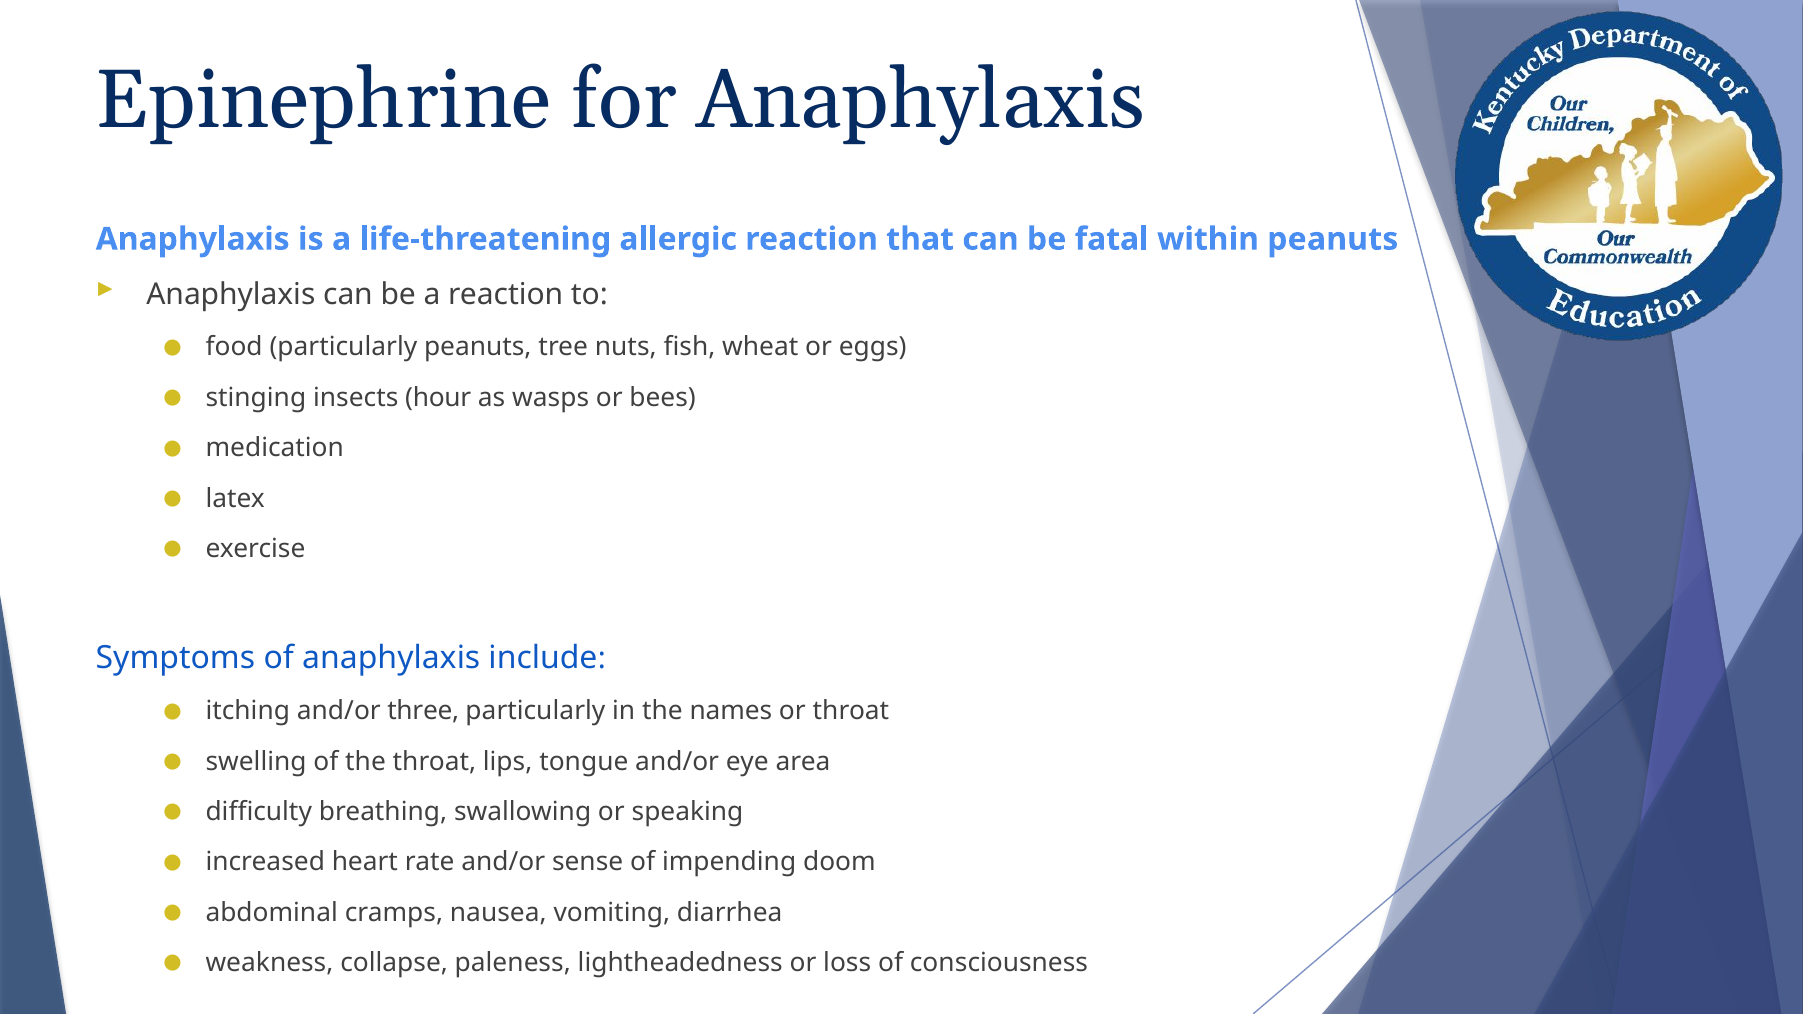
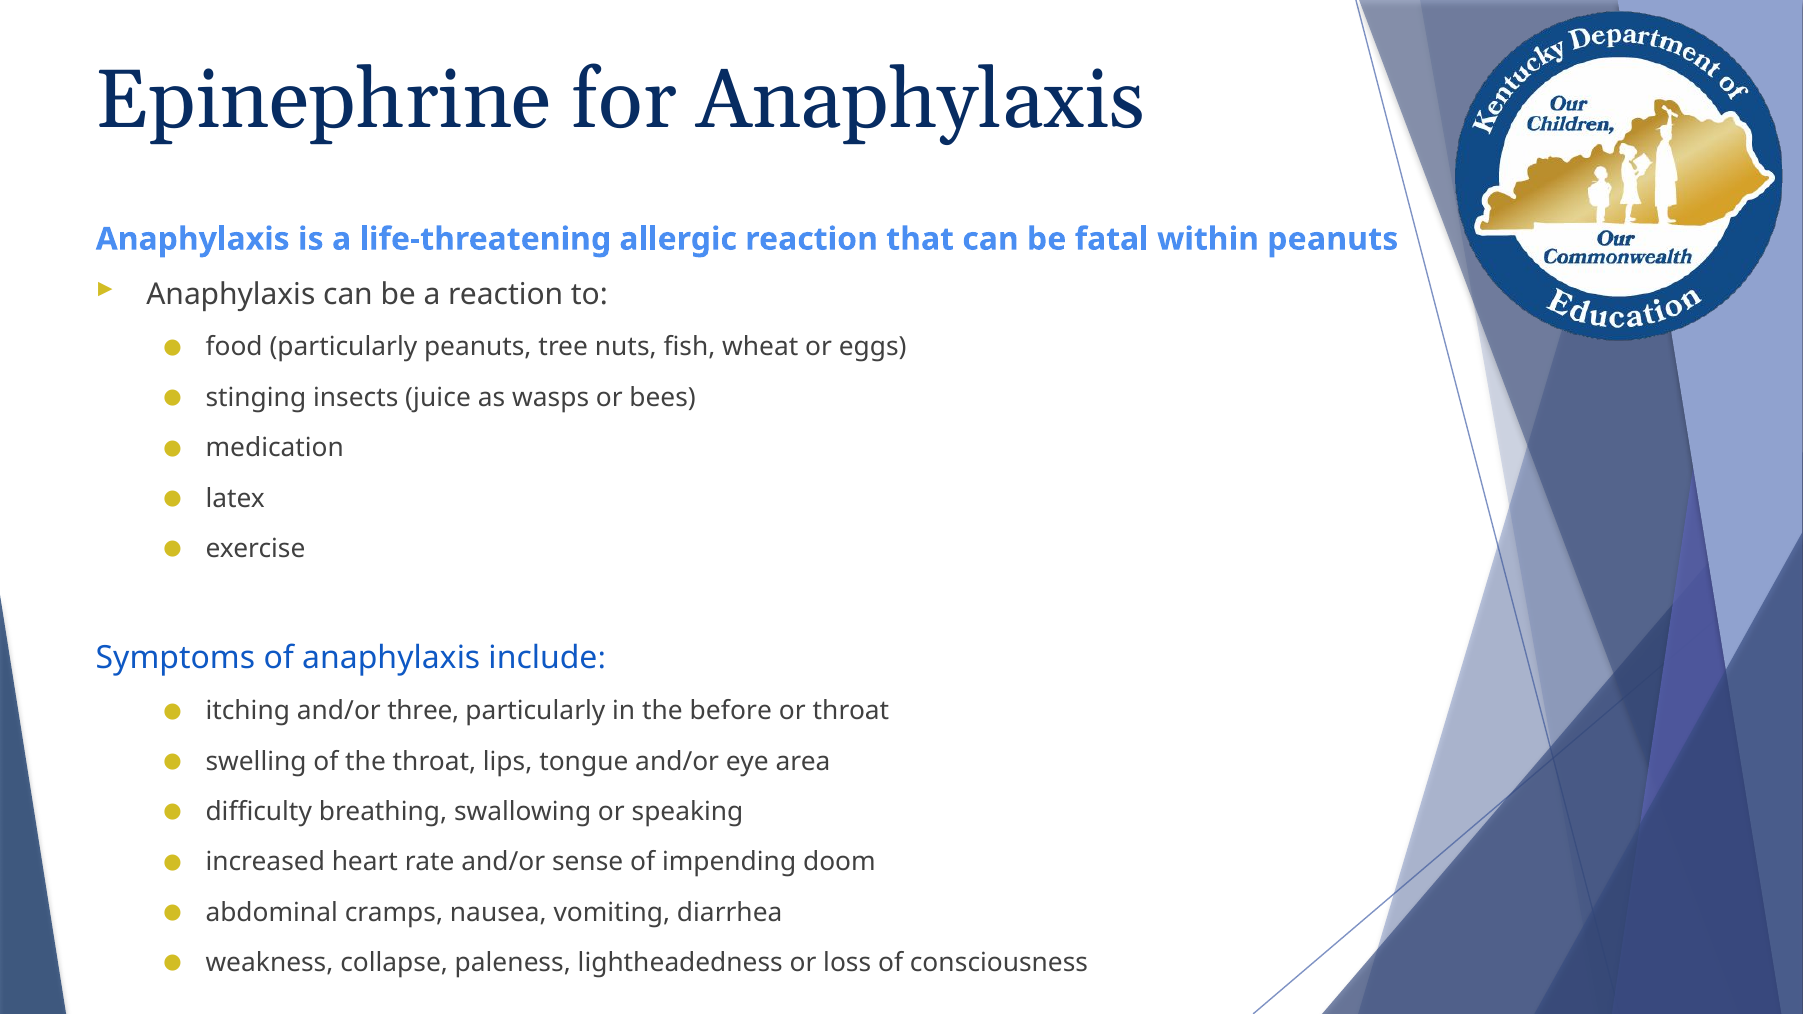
hour: hour -> juice
names: names -> before
